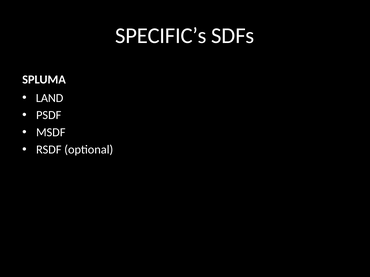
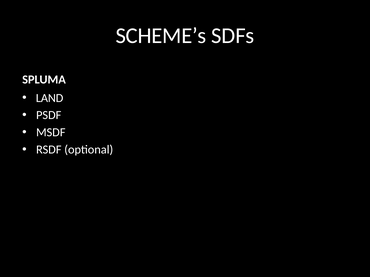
SPECIFIC’s: SPECIFIC’s -> SCHEME’s
